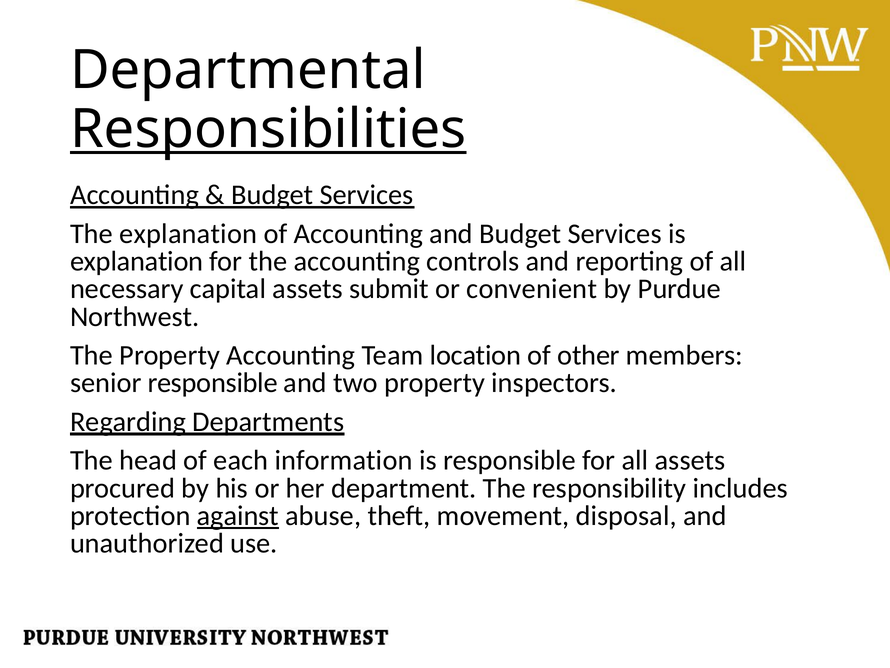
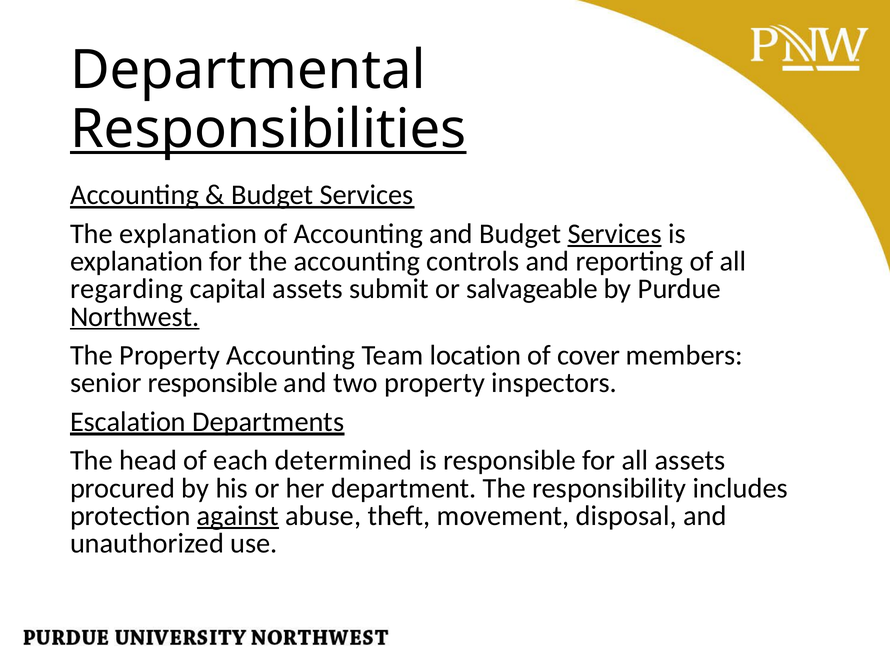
Services at (615, 234) underline: none -> present
necessary: necessary -> regarding
convenient: convenient -> salvageable
Northwest underline: none -> present
other: other -> cover
Regarding: Regarding -> Escalation
information: information -> determined
